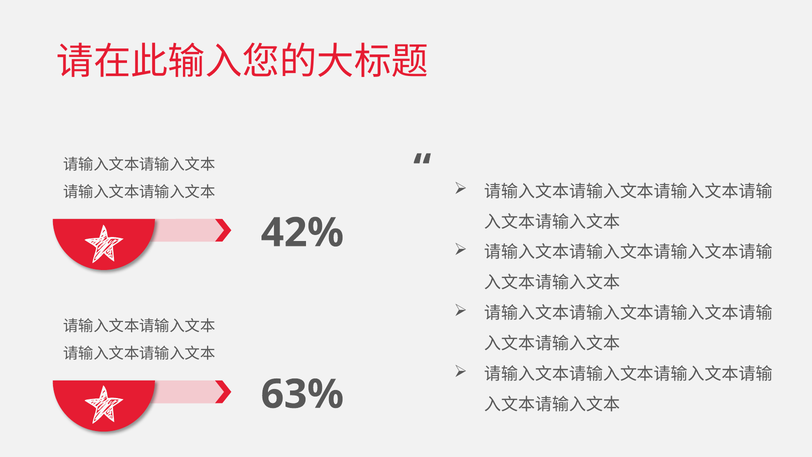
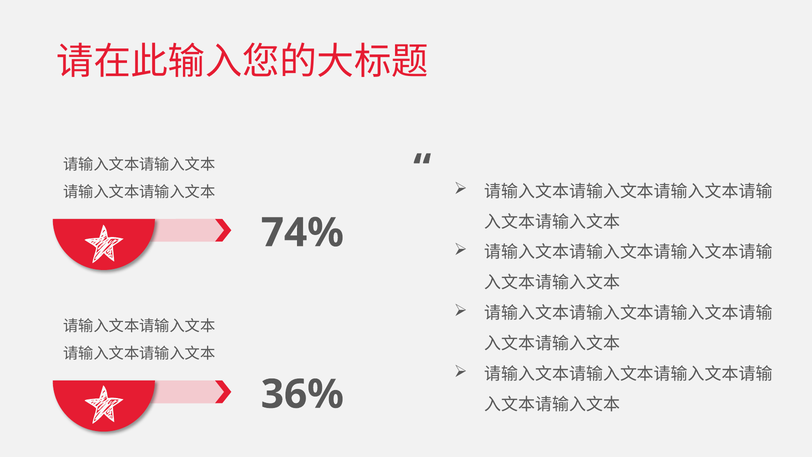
42%: 42% -> 74%
63%: 63% -> 36%
